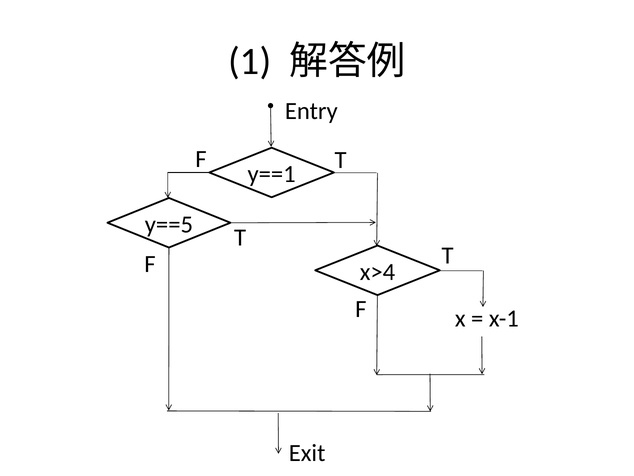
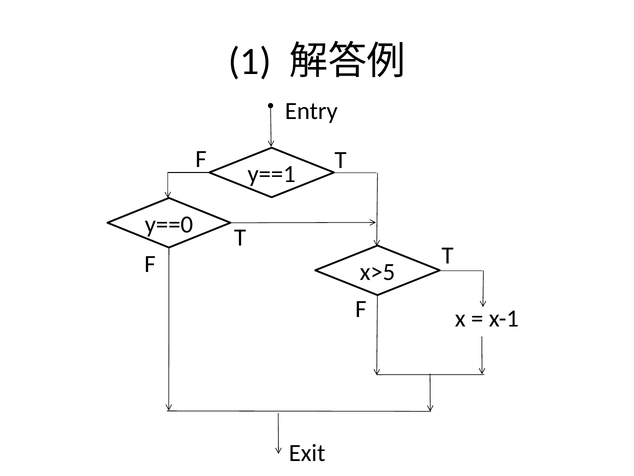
y==5: y==5 -> y==0
x>4: x>4 -> x>5
